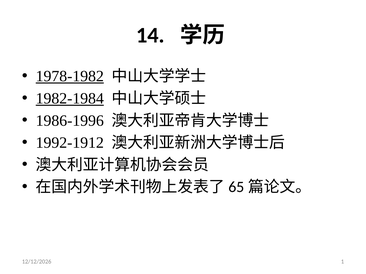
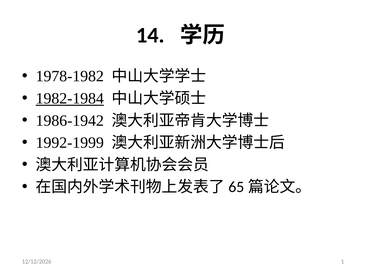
1978-1982 underline: present -> none
1986-1996: 1986-1996 -> 1986-1942
1992-1912: 1992-1912 -> 1992-1999
